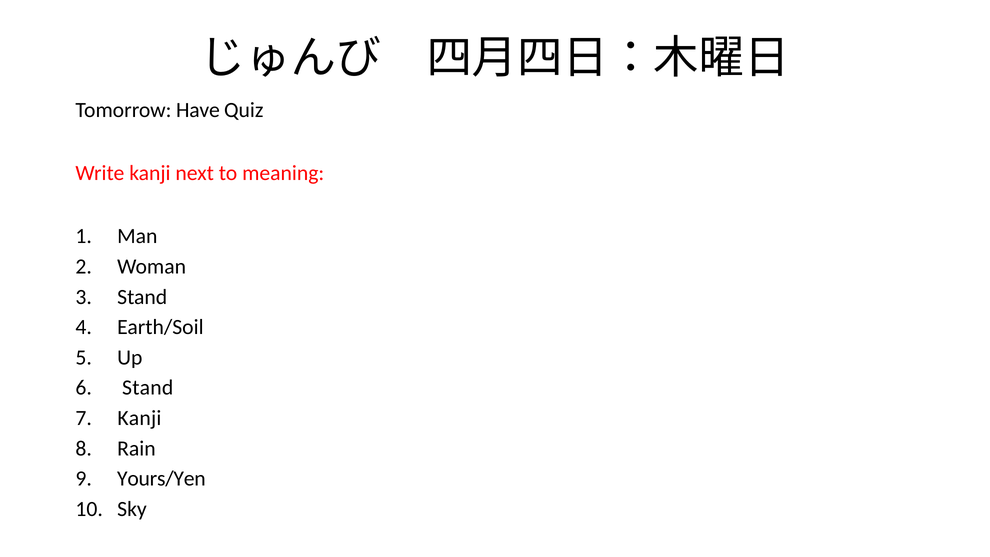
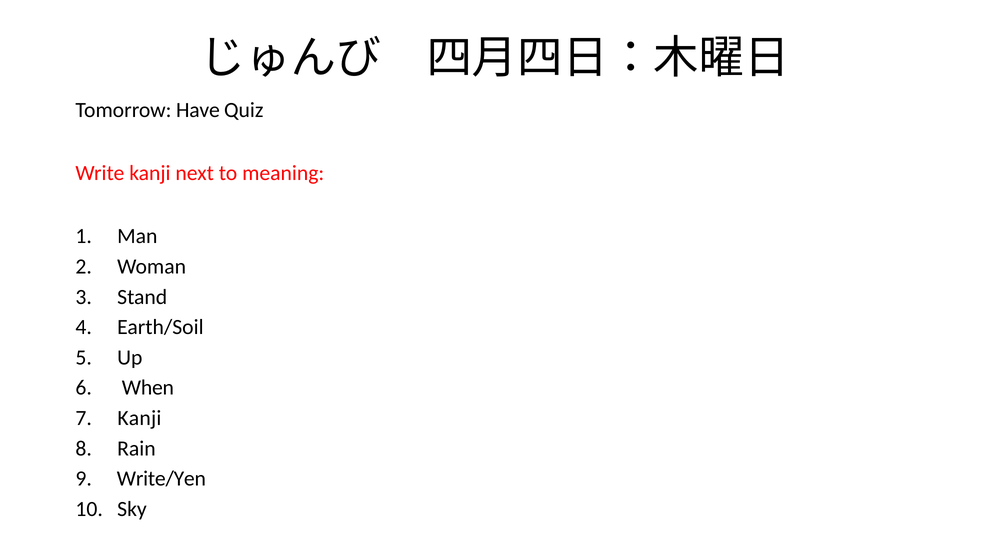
Stand at (148, 388): Stand -> When
Yours/Yen: Yours/Yen -> Write/Yen
